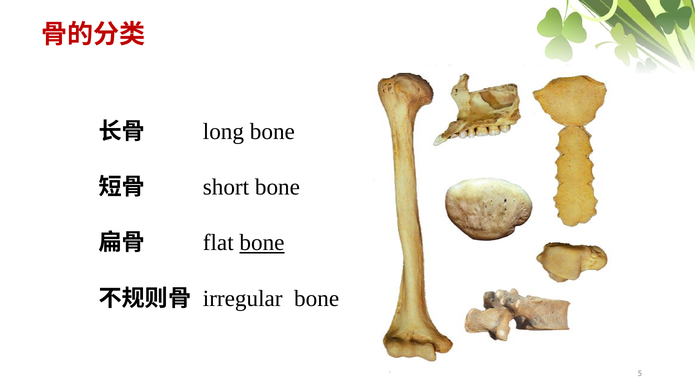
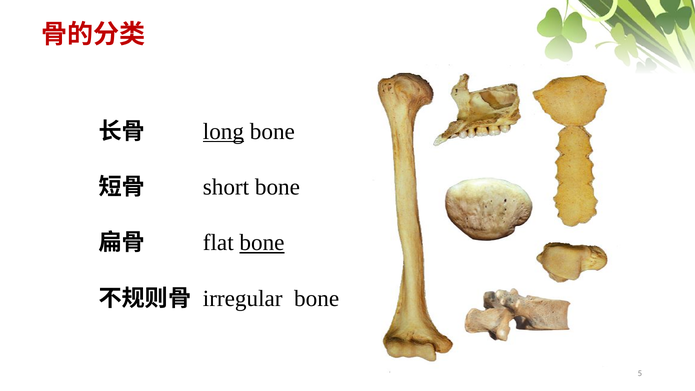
long underline: none -> present
